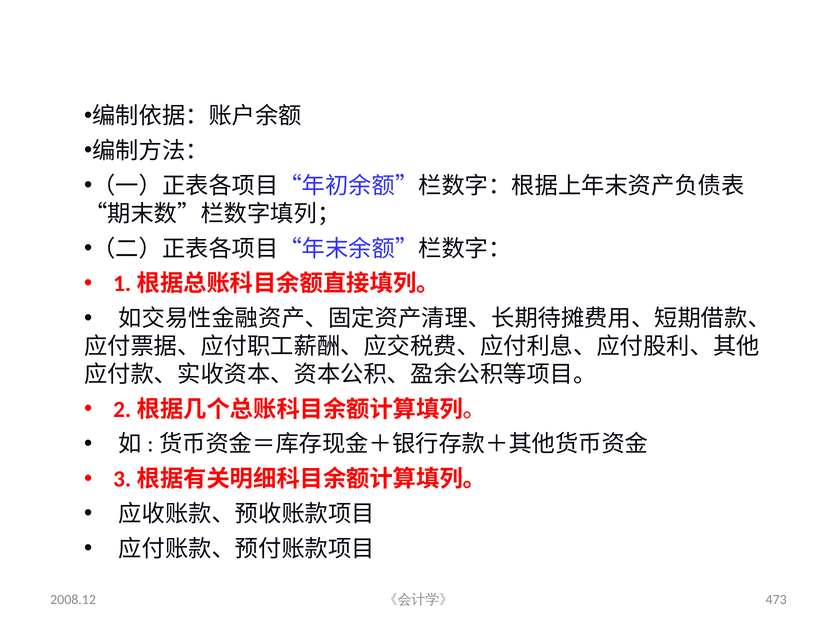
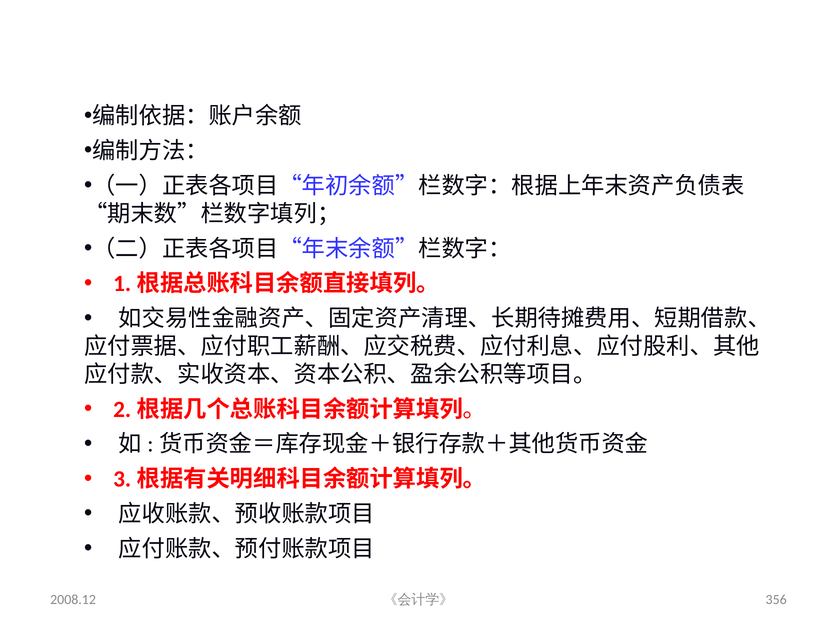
473: 473 -> 356
